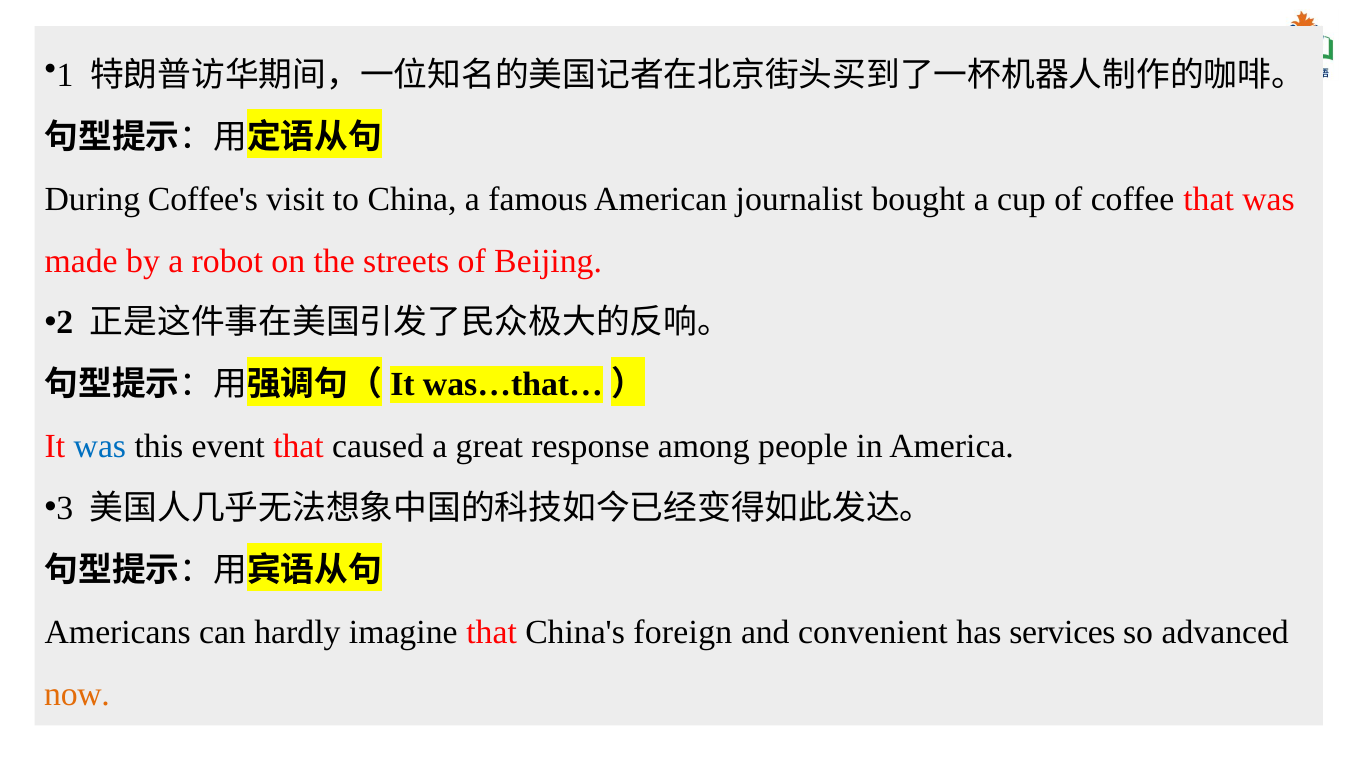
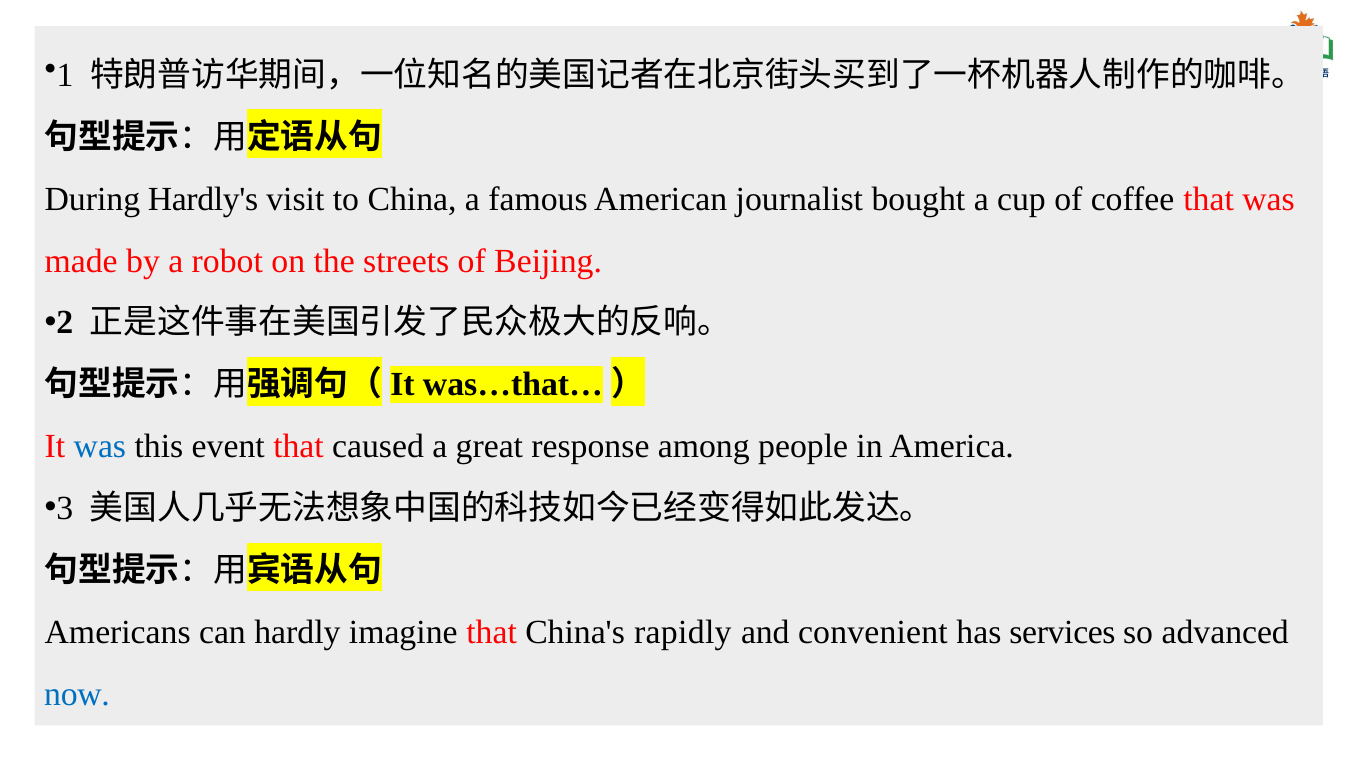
Coffee's: Coffee's -> Hardly's
foreign: foreign -> rapidly
now colour: orange -> blue
